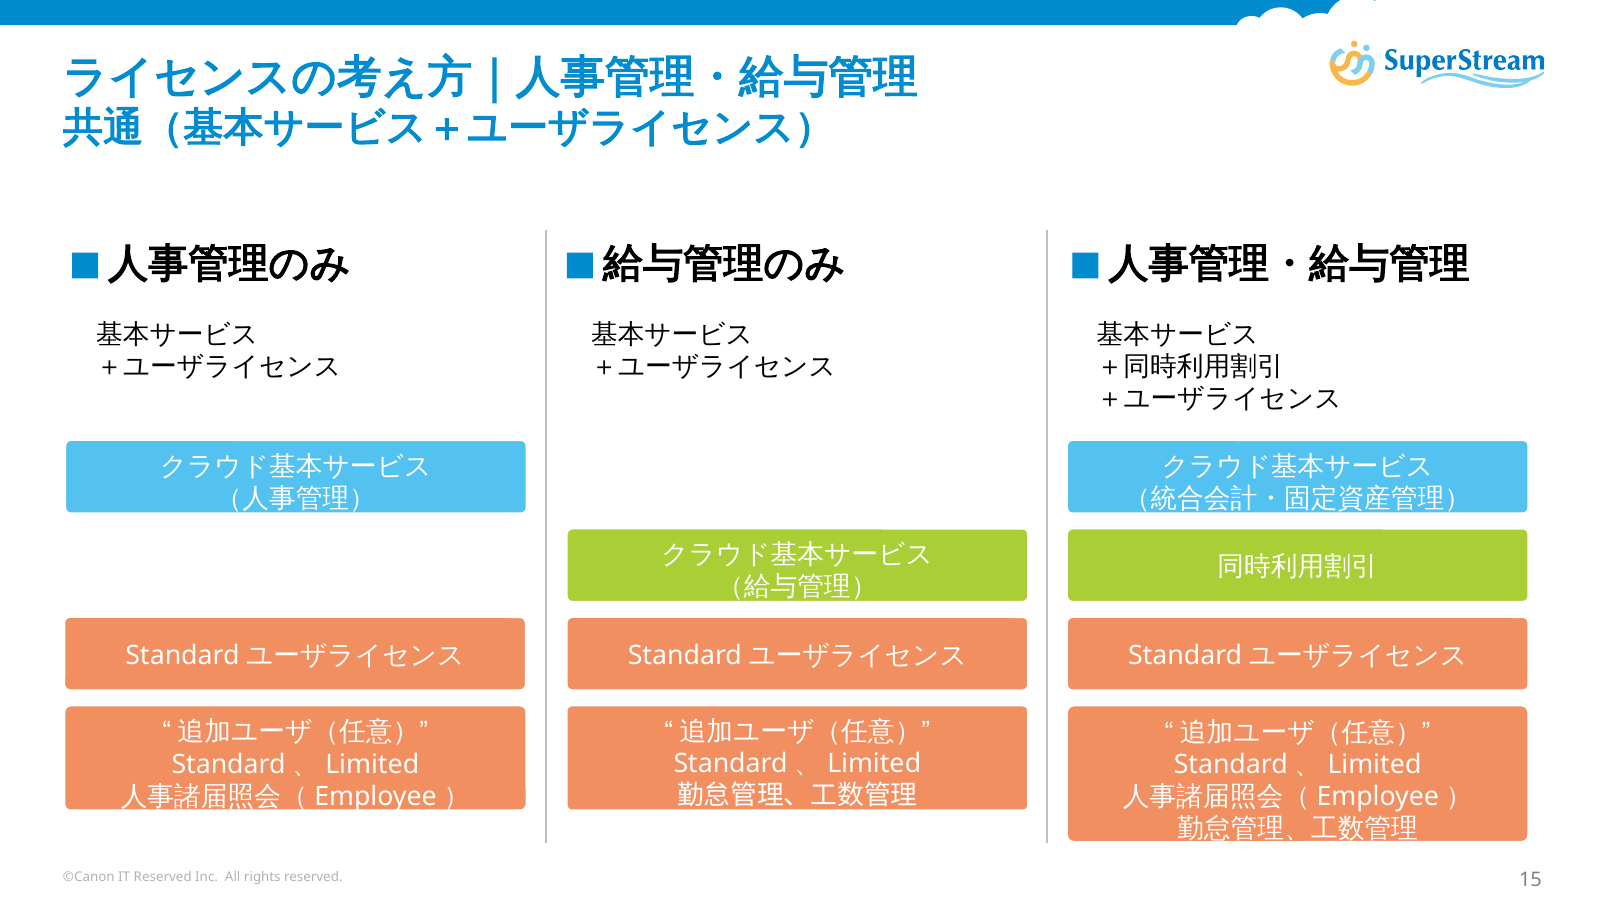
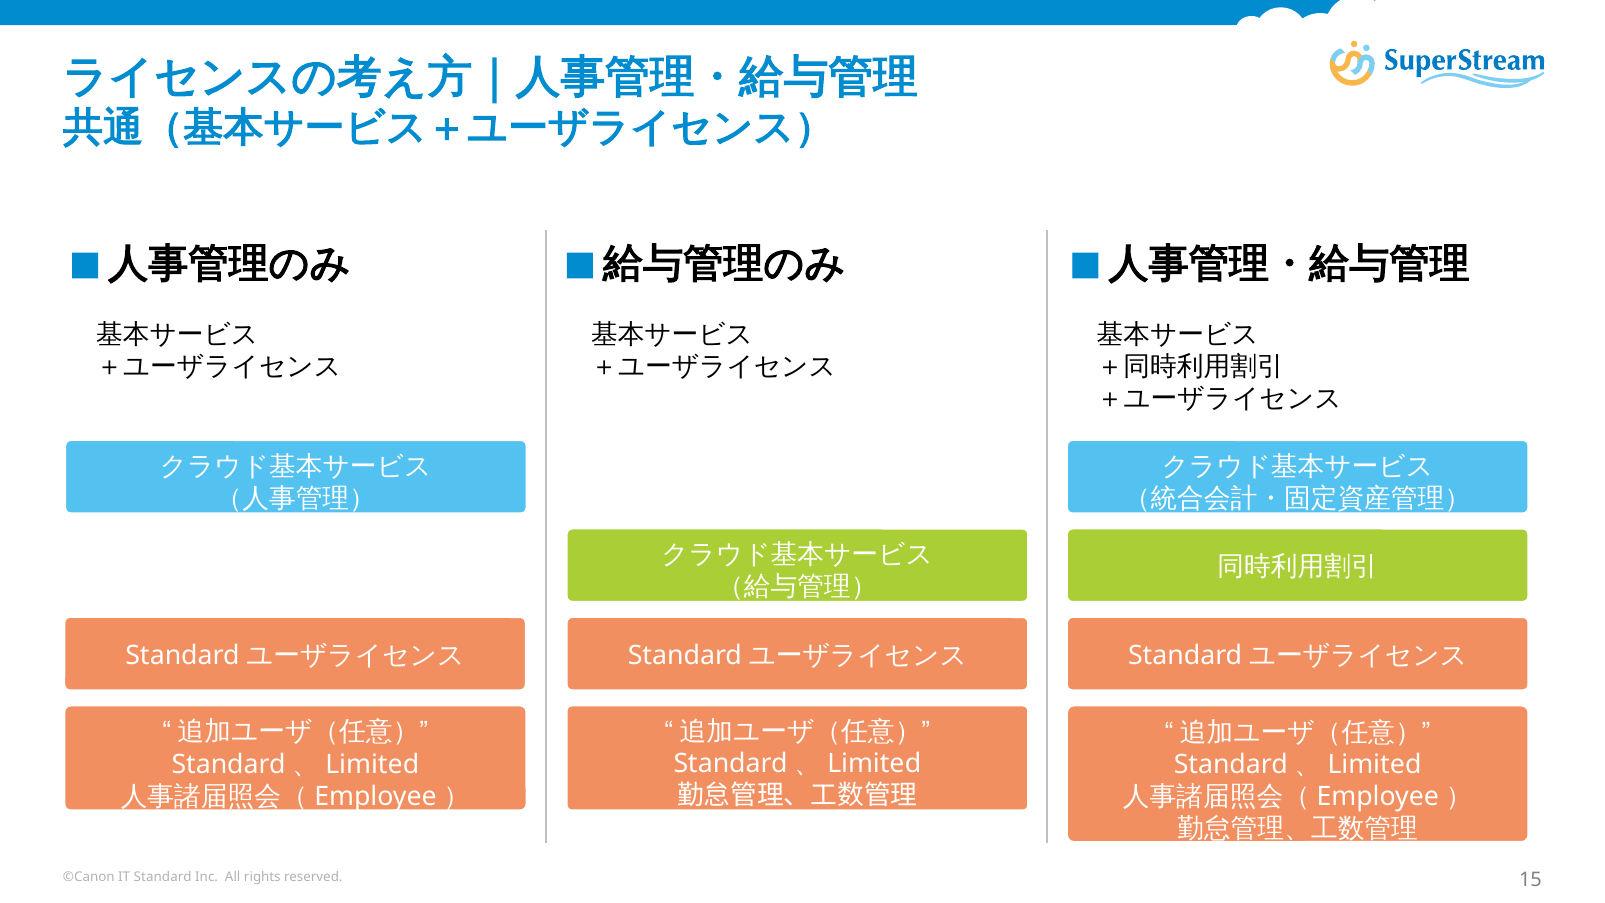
IT Reserved: Reserved -> Standard
